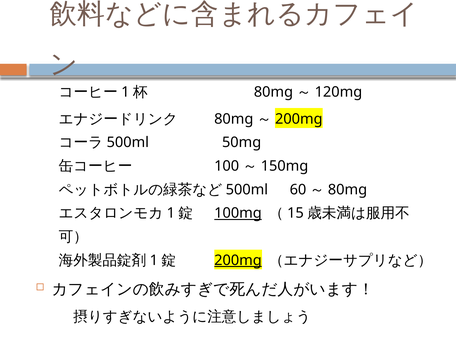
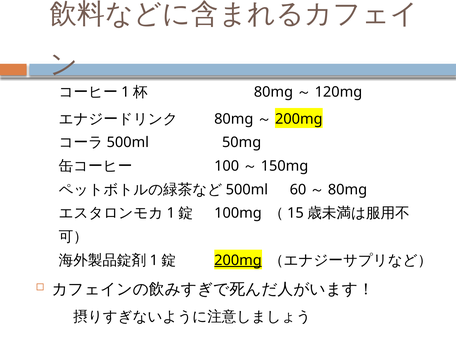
100mg underline: present -> none
